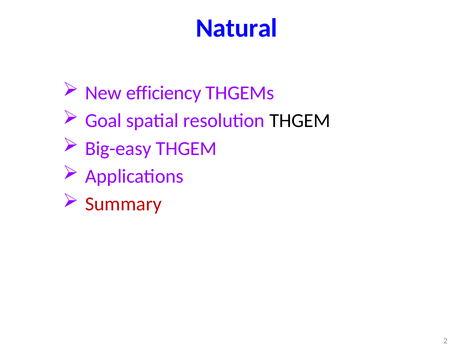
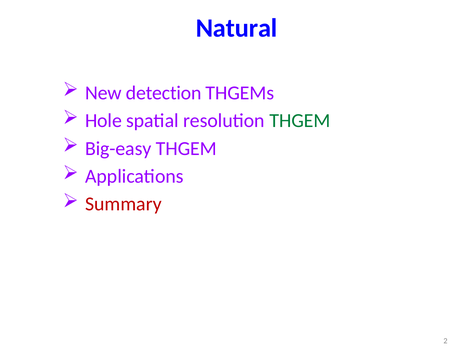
efficiency: efficiency -> detection
Goal: Goal -> Hole
THGEM at (300, 121) colour: black -> green
